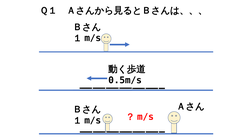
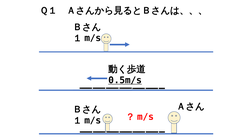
0.5m/s underline: none -> present
